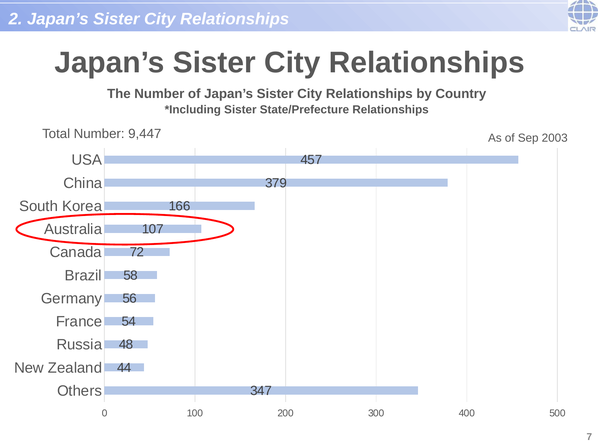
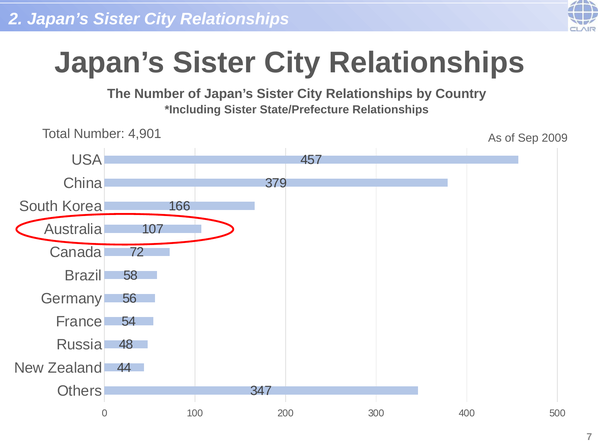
9,447: 9,447 -> 4,901
2003: 2003 -> 2009
